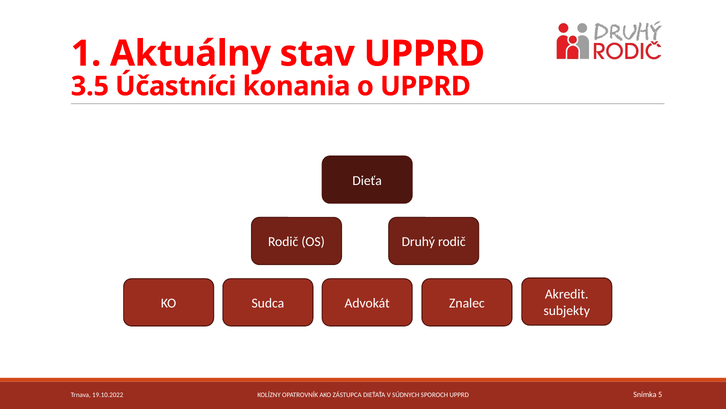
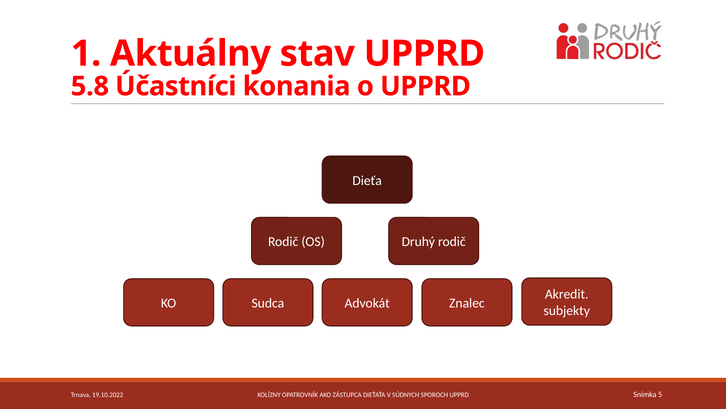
3.5: 3.5 -> 5.8
